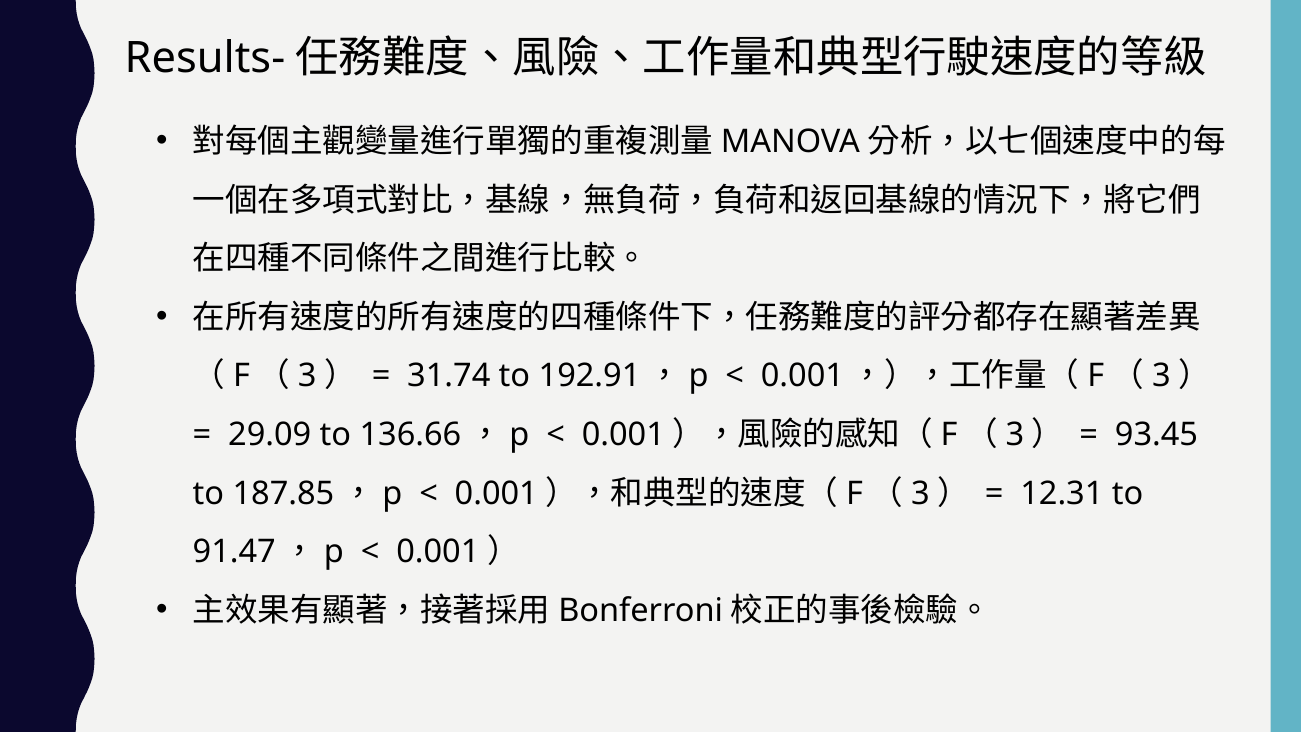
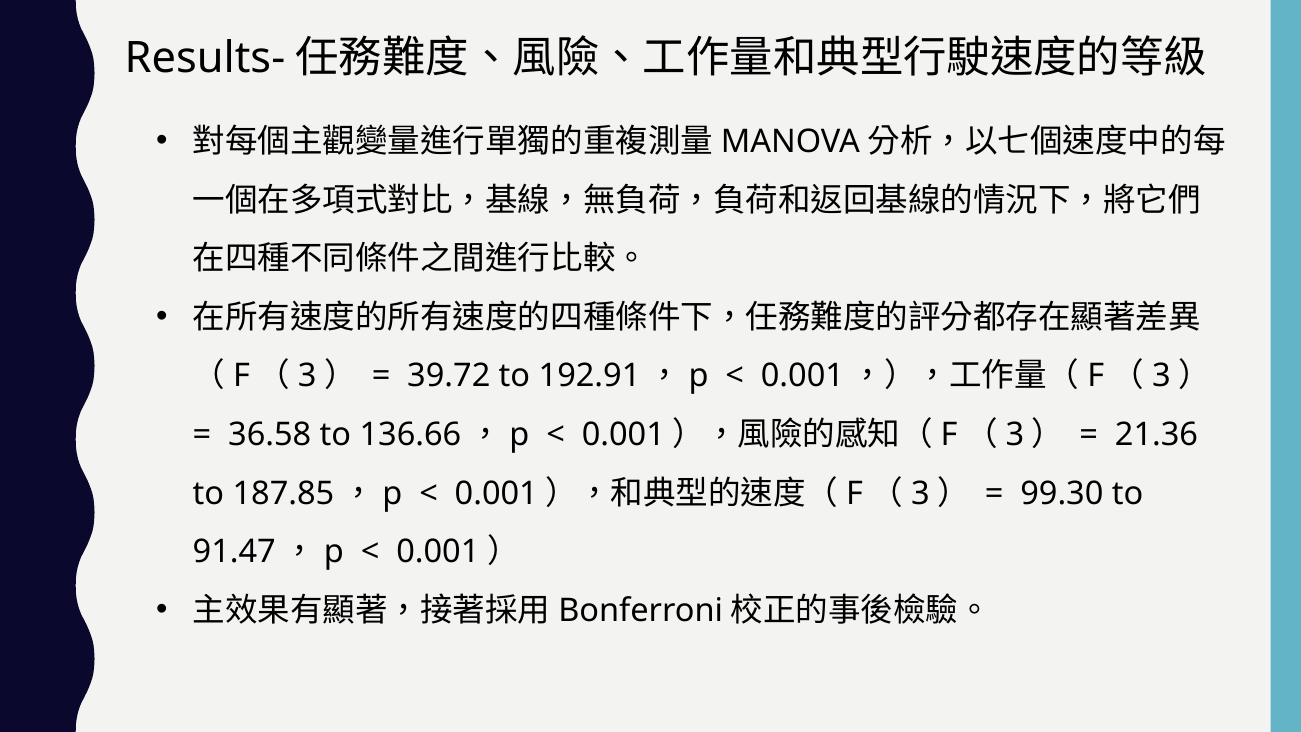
31.74: 31.74 -> 39.72
29.09: 29.09 -> 36.58
93.45: 93.45 -> 21.36
12.31: 12.31 -> 99.30
